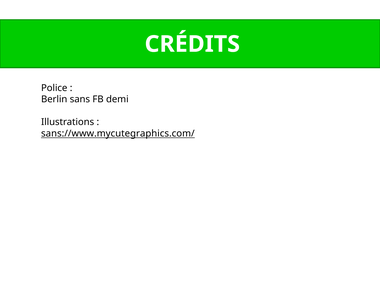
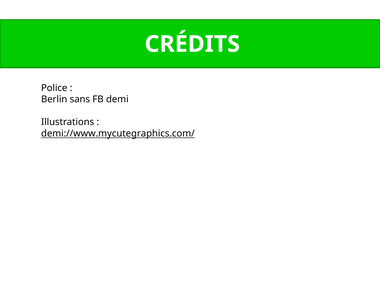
sans://www.mycutegraphics.com/: sans://www.mycutegraphics.com/ -> demi://www.mycutegraphics.com/
